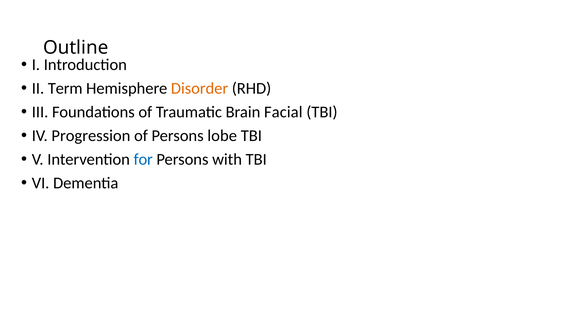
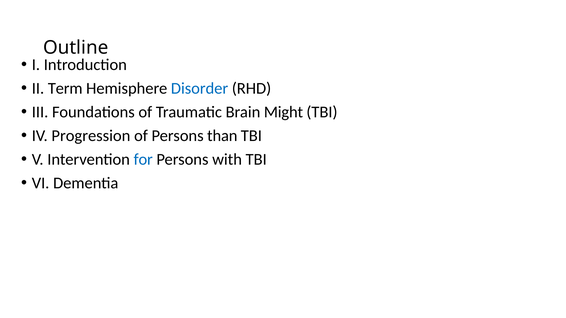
Disorder colour: orange -> blue
Facial: Facial -> Might
lobe: lobe -> than
